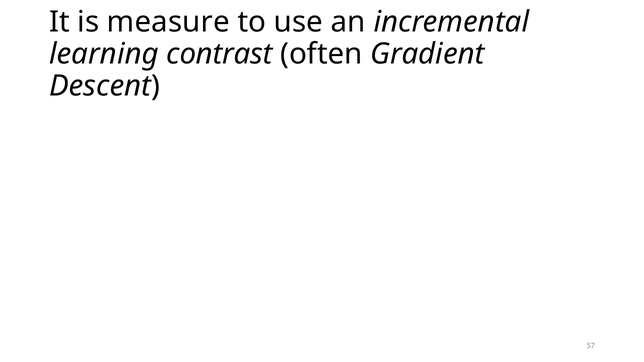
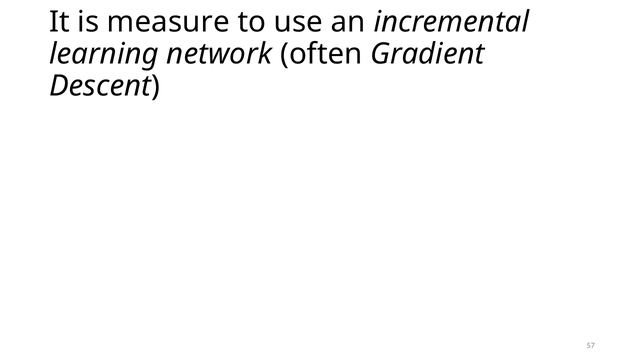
contrast: contrast -> network
